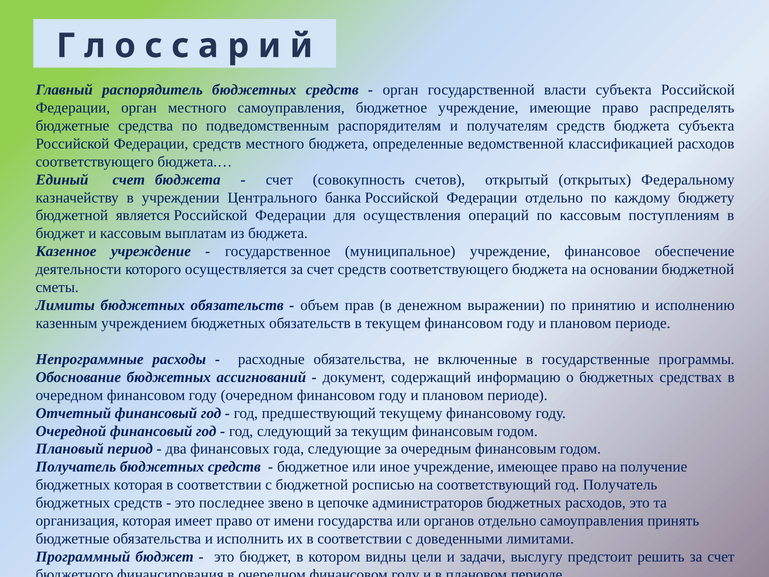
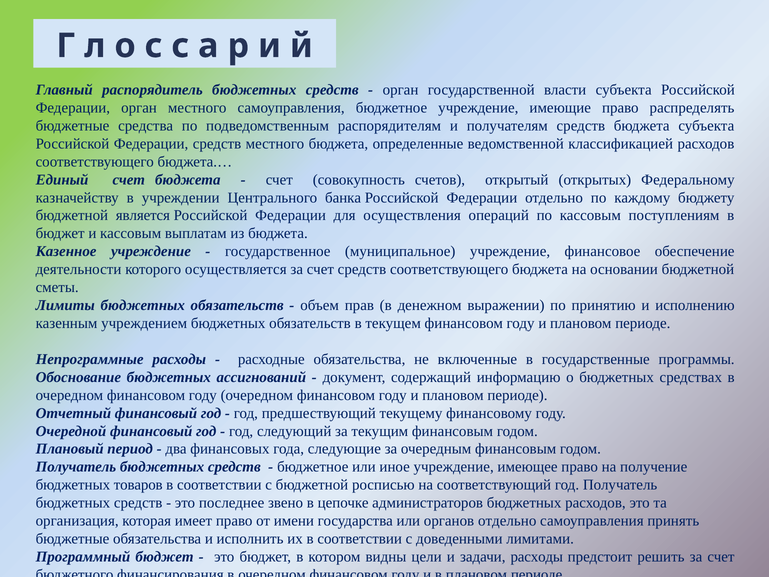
бюджетных которая: которая -> товаров
задачи выслугу: выслугу -> расходы
